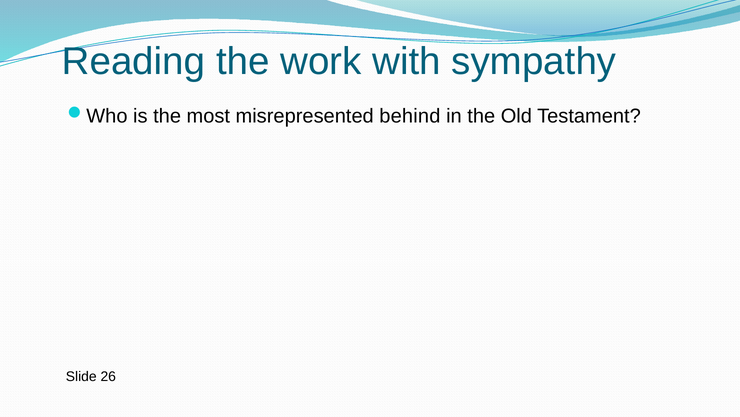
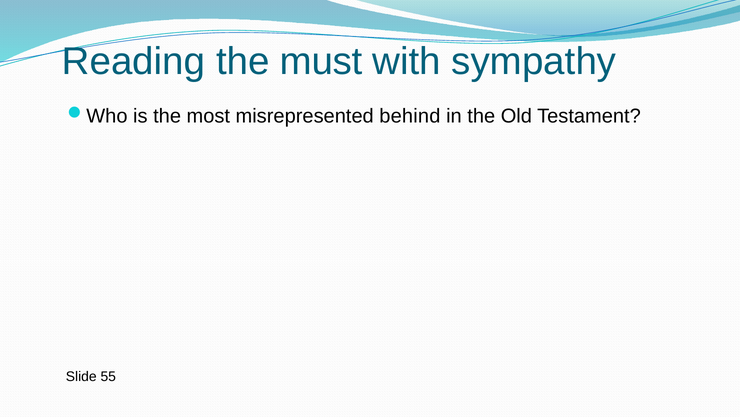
work: work -> must
26: 26 -> 55
